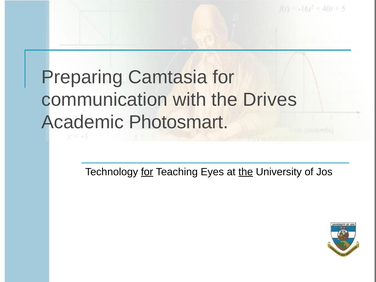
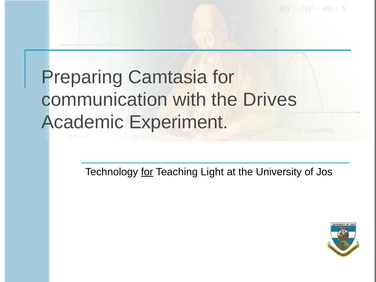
Photosmart: Photosmart -> Experiment
Eyes: Eyes -> Light
the at (246, 172) underline: present -> none
